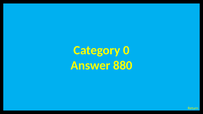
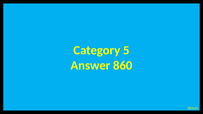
0: 0 -> 5
880: 880 -> 860
